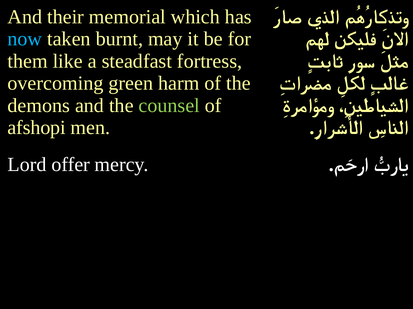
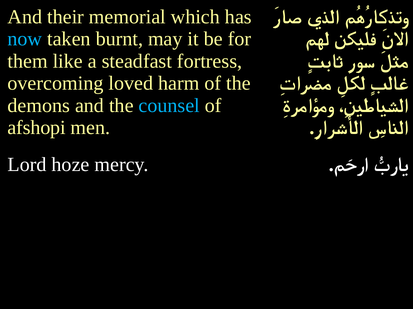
green: green -> loved
counsel colour: light green -> light blue
offer: offer -> hoze
